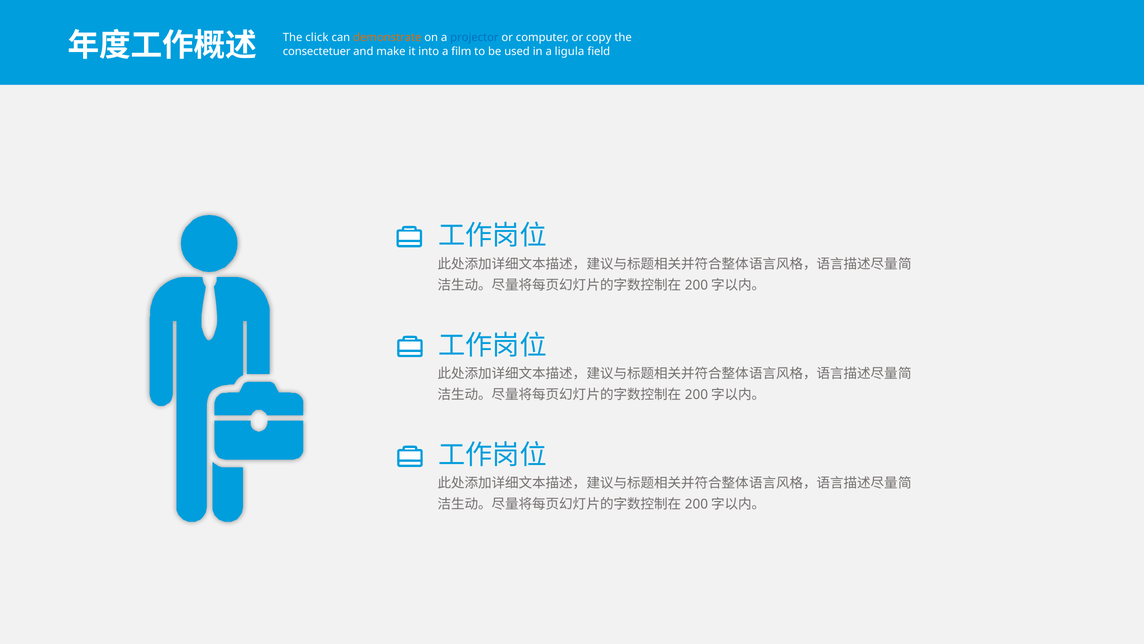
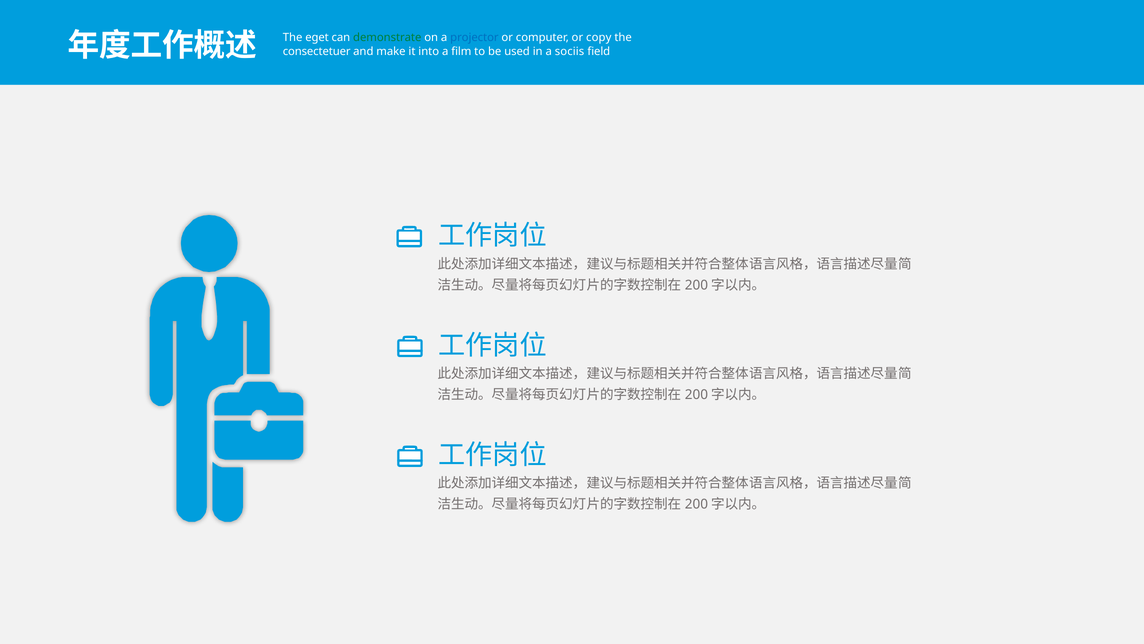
click: click -> eget
demonstrate colour: orange -> green
ligula: ligula -> sociis
